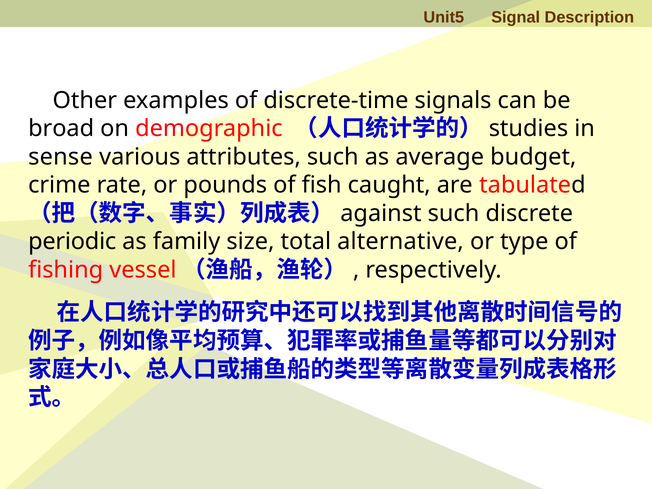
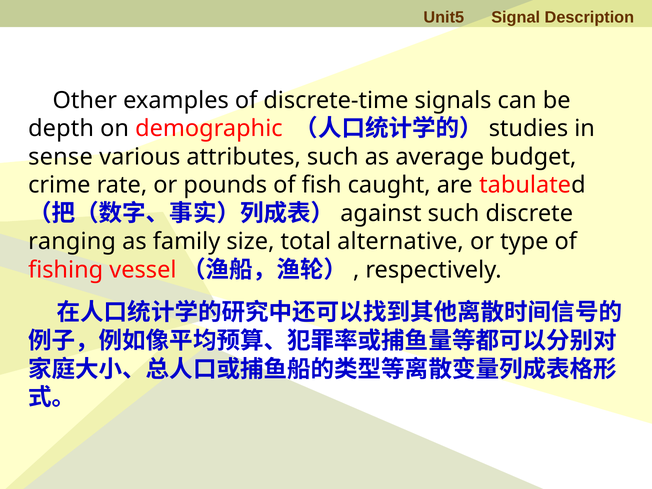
broad: broad -> depth
periodic: periodic -> ranging
